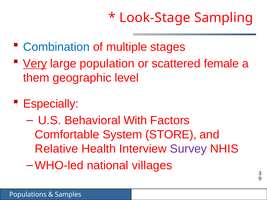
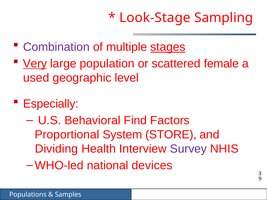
Combination colour: blue -> purple
stages underline: none -> present
them: them -> used
With: With -> Find
Comfortable: Comfortable -> Proportional
Relative: Relative -> Dividing
villages: villages -> devices
